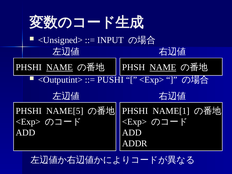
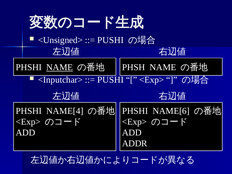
INPUT at (111, 40): INPUT -> PUSHI
NAME at (163, 67) underline: present -> none
<Outputint>: <Outputint> -> <Inputchar>
NAME[5: NAME[5 -> NAME[4
NAME[1: NAME[1 -> NAME[6
